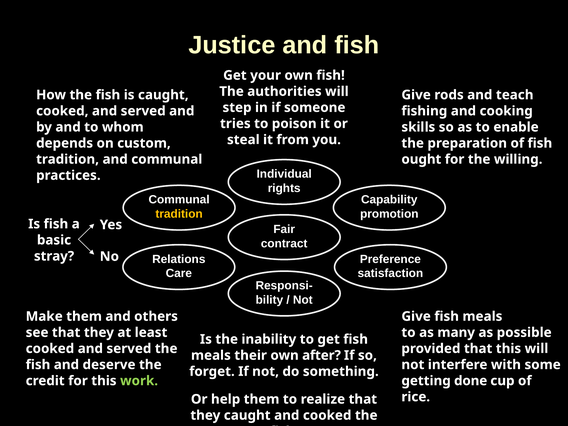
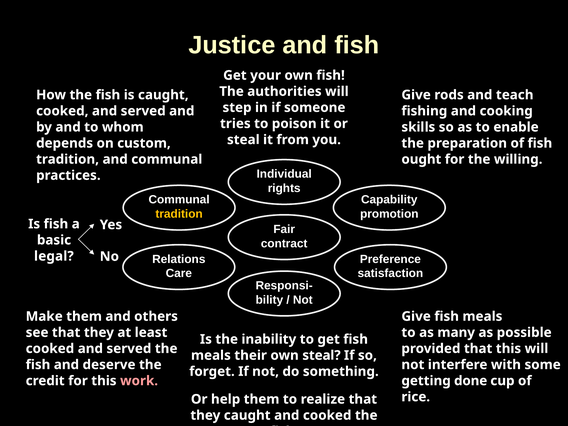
stray: stray -> legal
own after: after -> steal
work colour: light green -> pink
